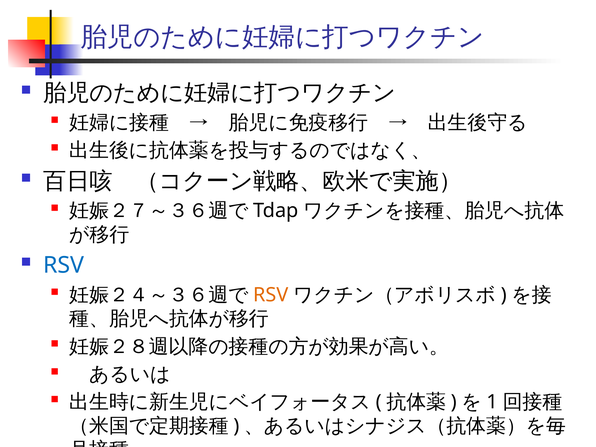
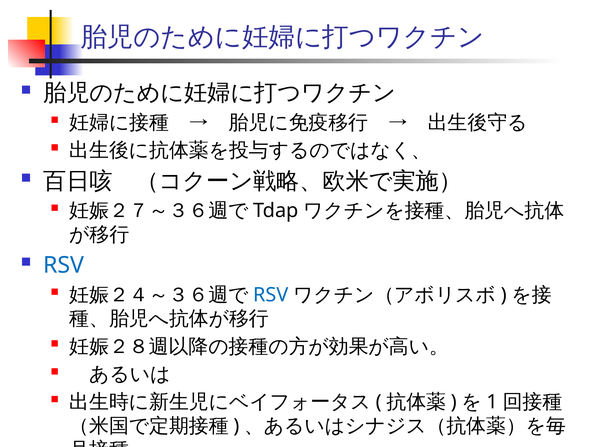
RSV at (271, 295) colour: orange -> blue
